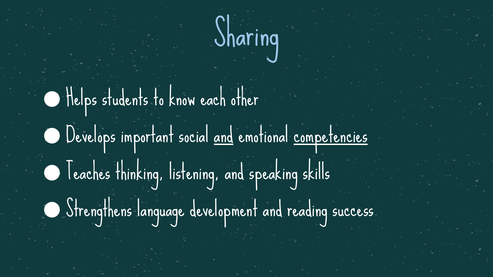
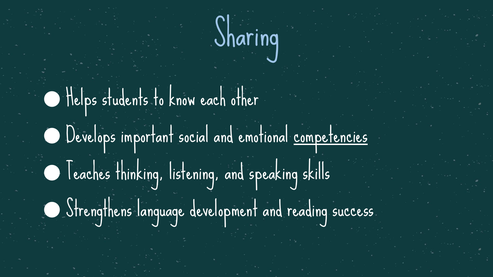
and at (224, 136) underline: present -> none
